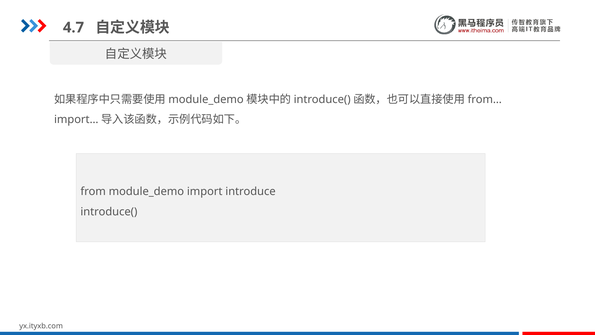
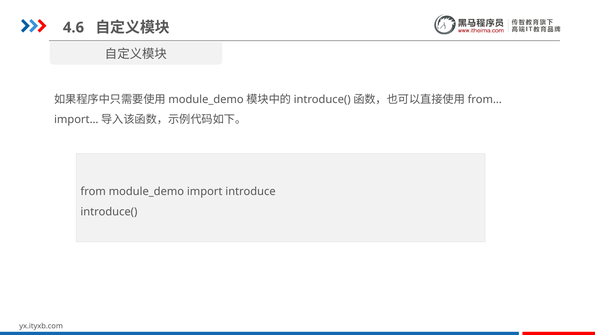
4.7: 4.7 -> 4.6
